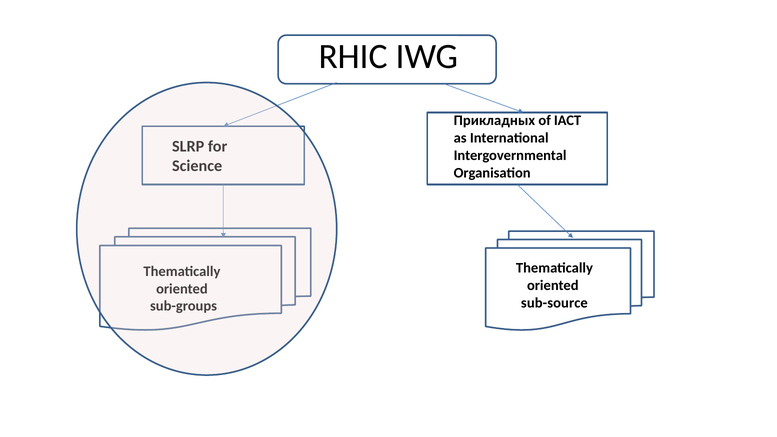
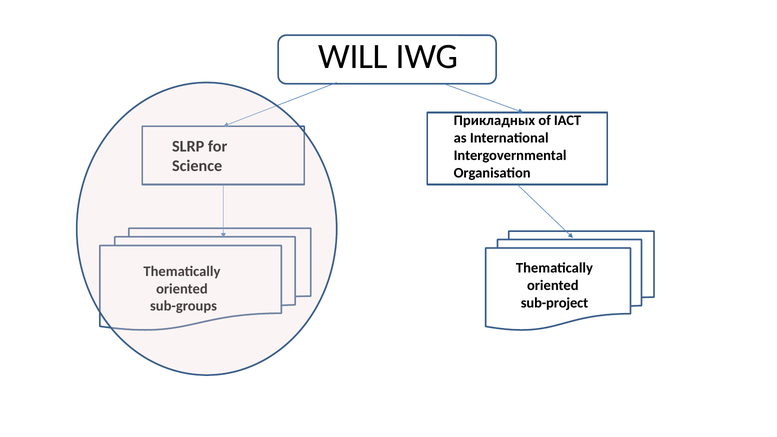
RHIC: RHIC -> WILL
sub-source: sub-source -> sub-project
